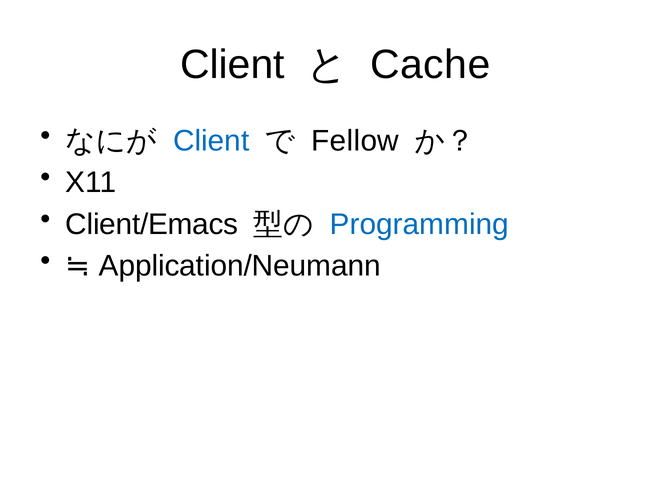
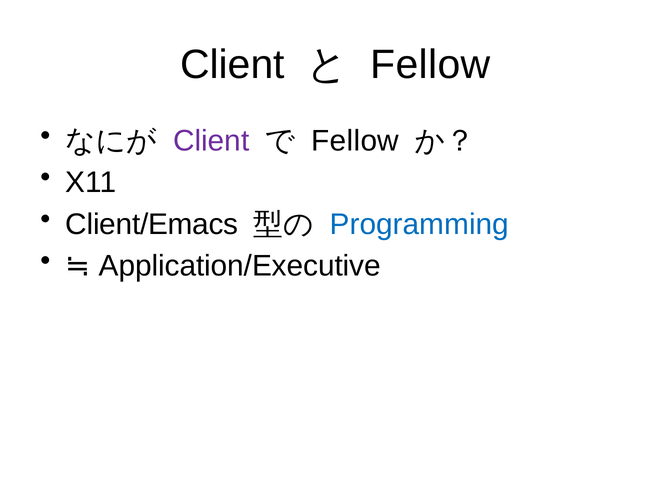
Cache at (430, 65): Cache -> Fellow
Client at (211, 141) colour: blue -> purple
Application/Neumann: Application/Neumann -> Application/Executive
